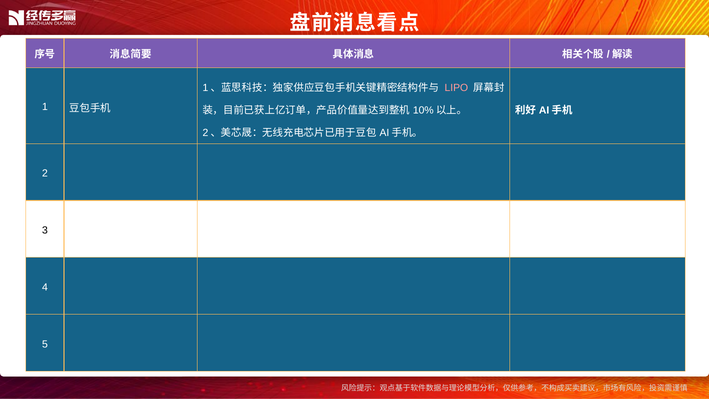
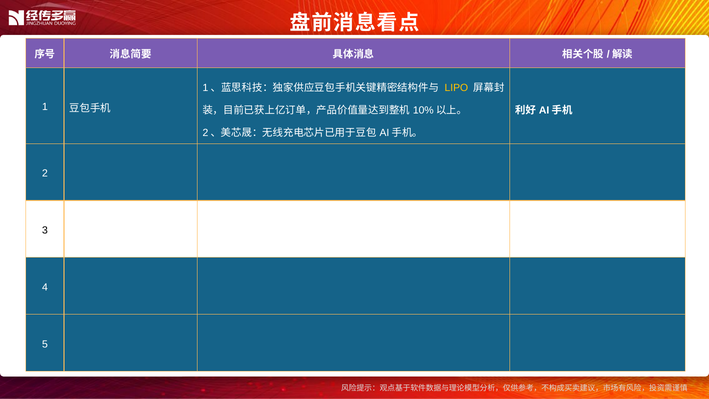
LIPO colour: pink -> yellow
